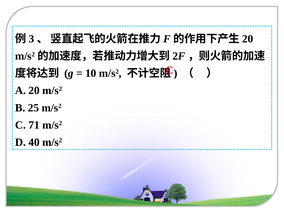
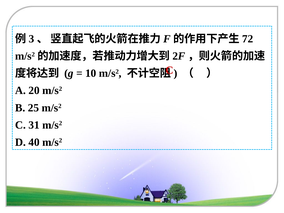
20 at (248, 39): 20 -> 72
71: 71 -> 31
